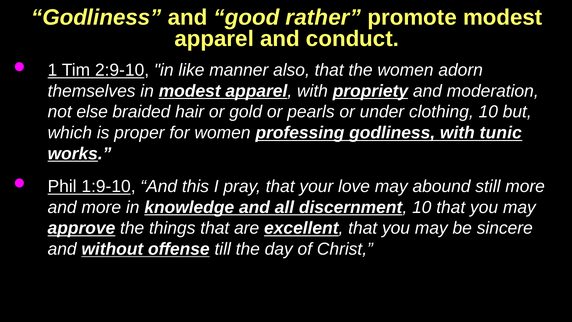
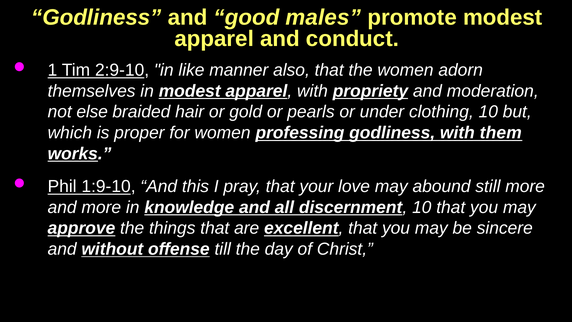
rather: rather -> males
tunic: tunic -> them
